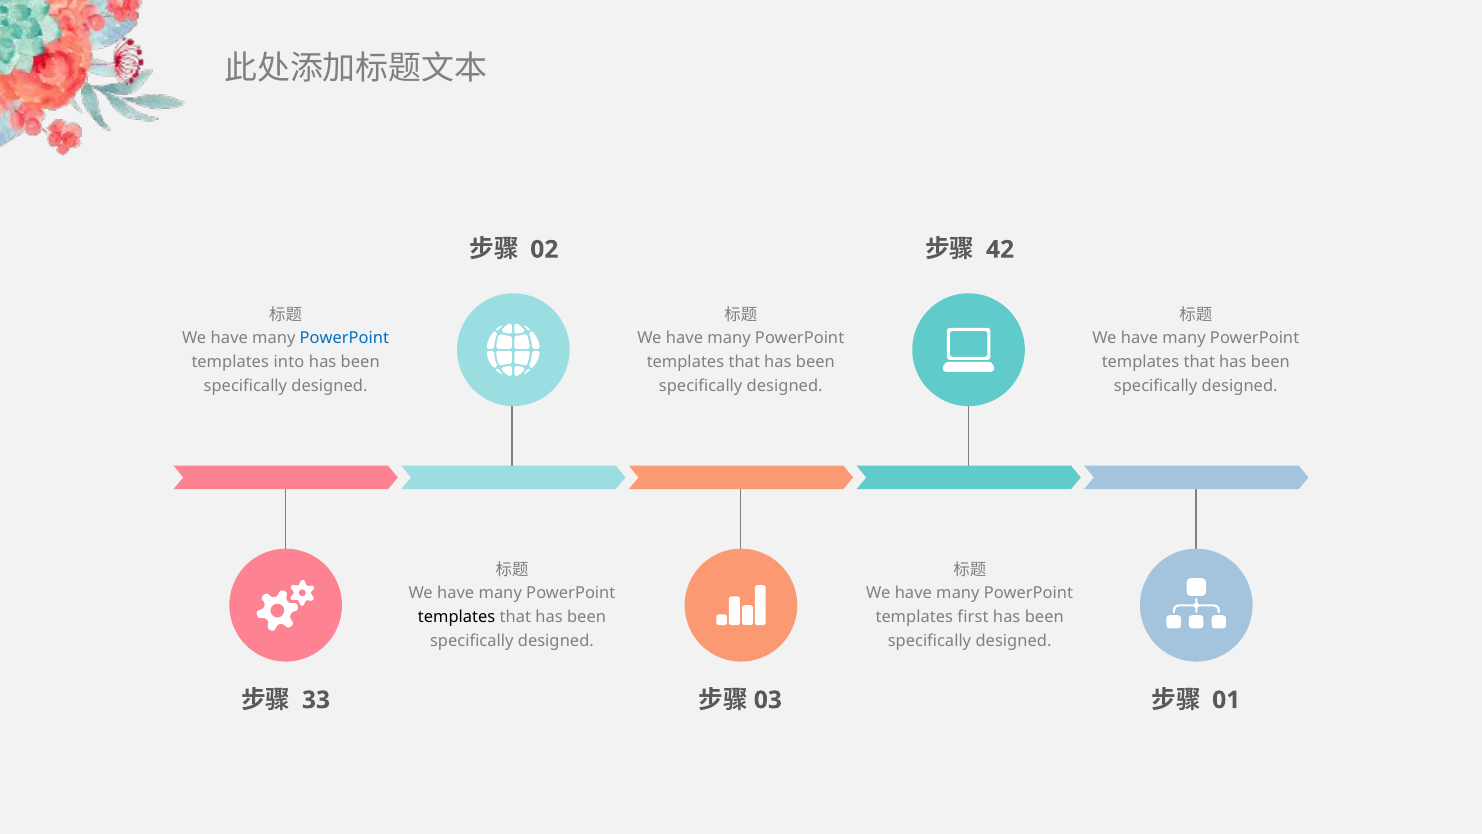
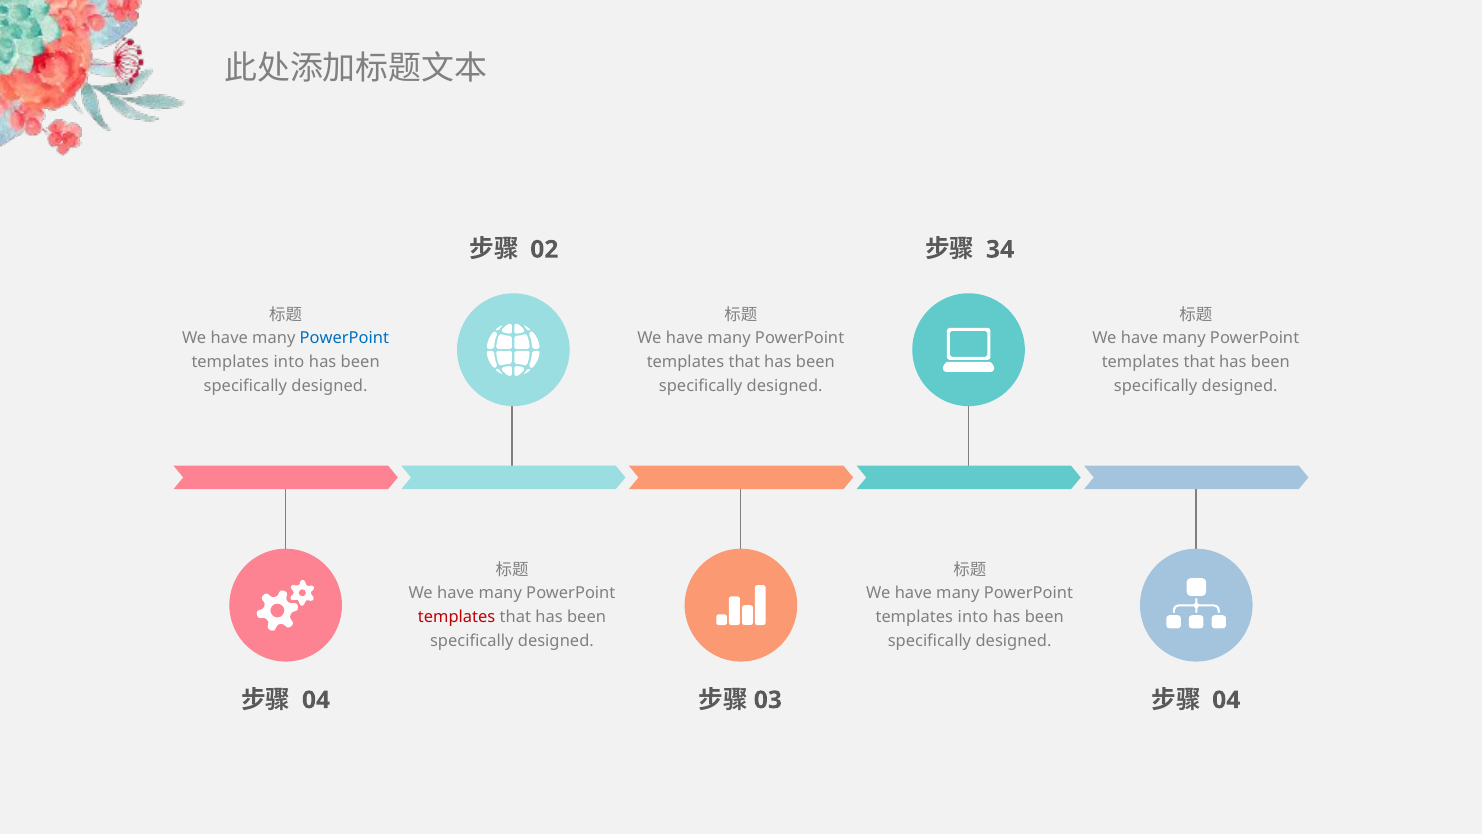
42: 42 -> 34
templates at (457, 617) colour: black -> red
first at (973, 617): first -> into
33 at (316, 700): 33 -> 04
01 at (1226, 700): 01 -> 04
